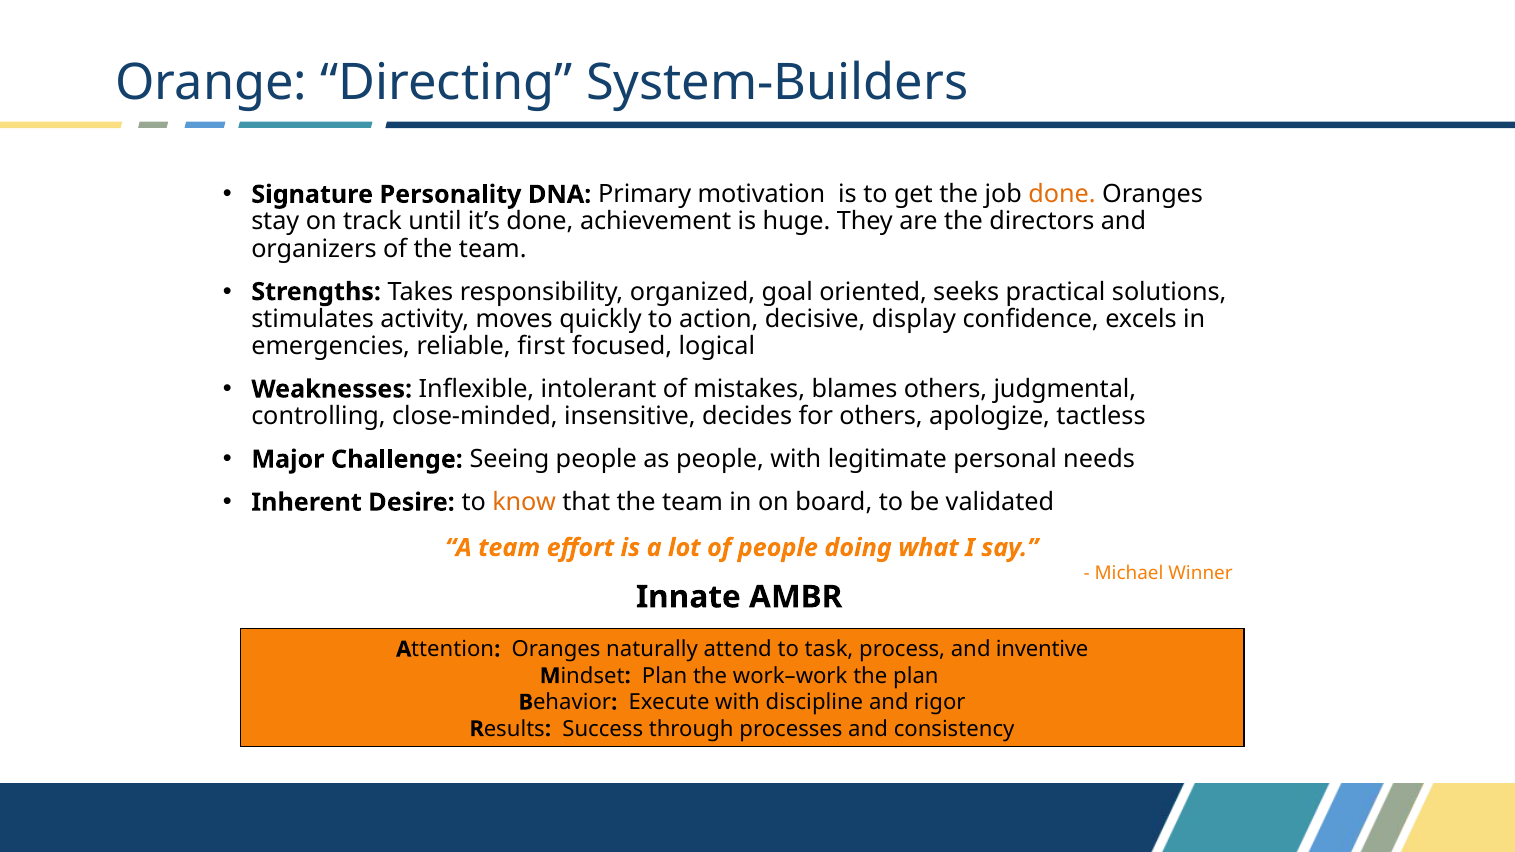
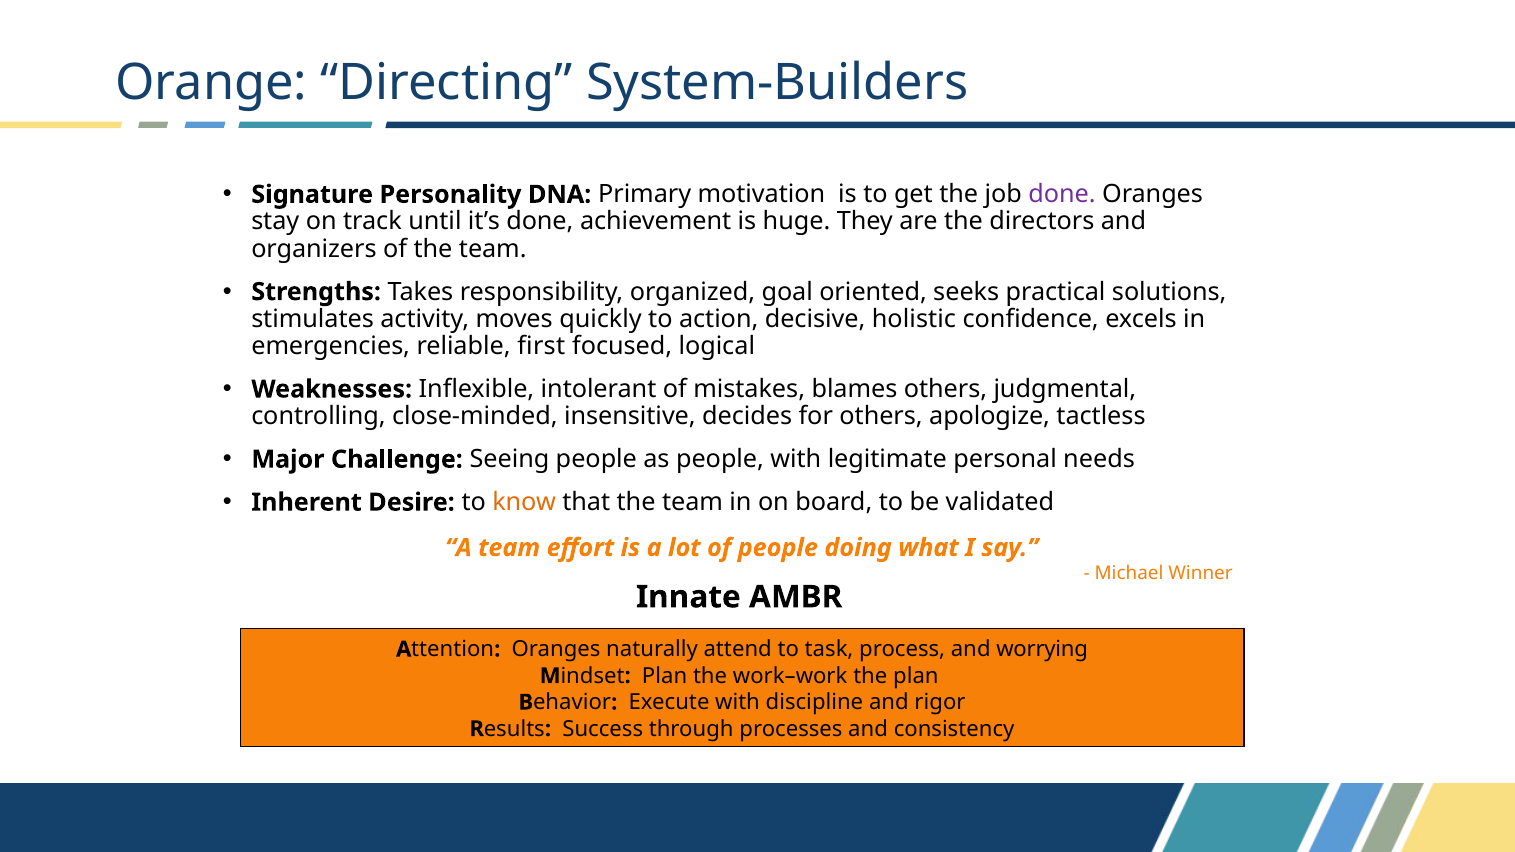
done at (1062, 194) colour: orange -> purple
display: display -> holistic
inventive: inventive -> worrying
